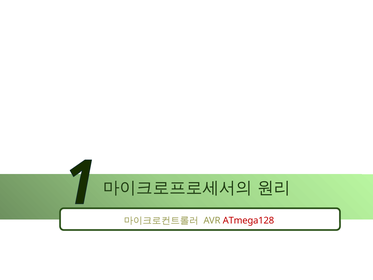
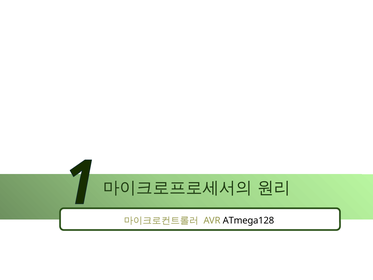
ATmega128 colour: red -> black
